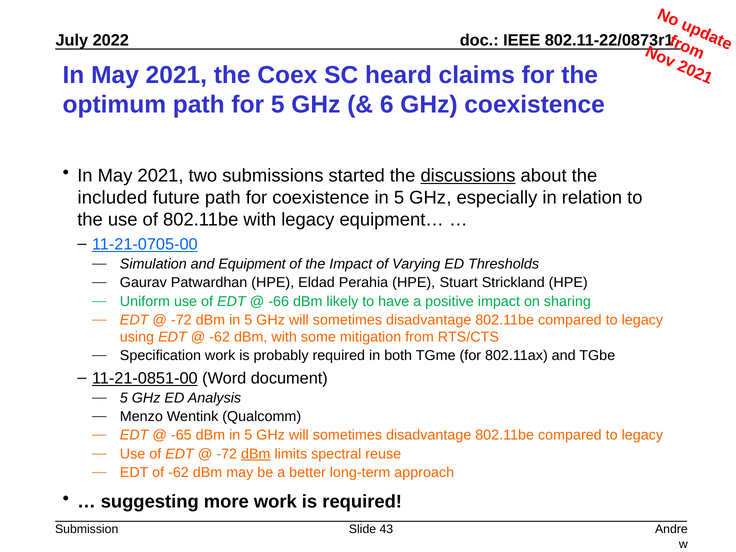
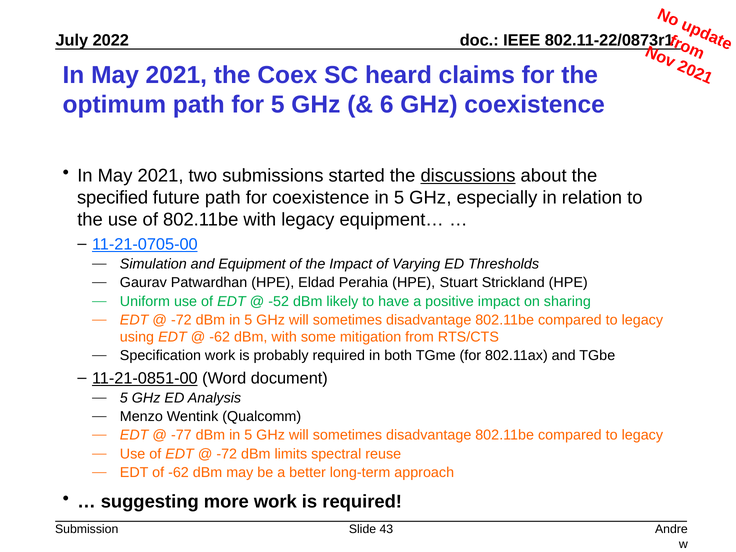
included: included -> specified
-66: -66 -> -52
-65: -65 -> -77
dBm at (256, 454) underline: present -> none
